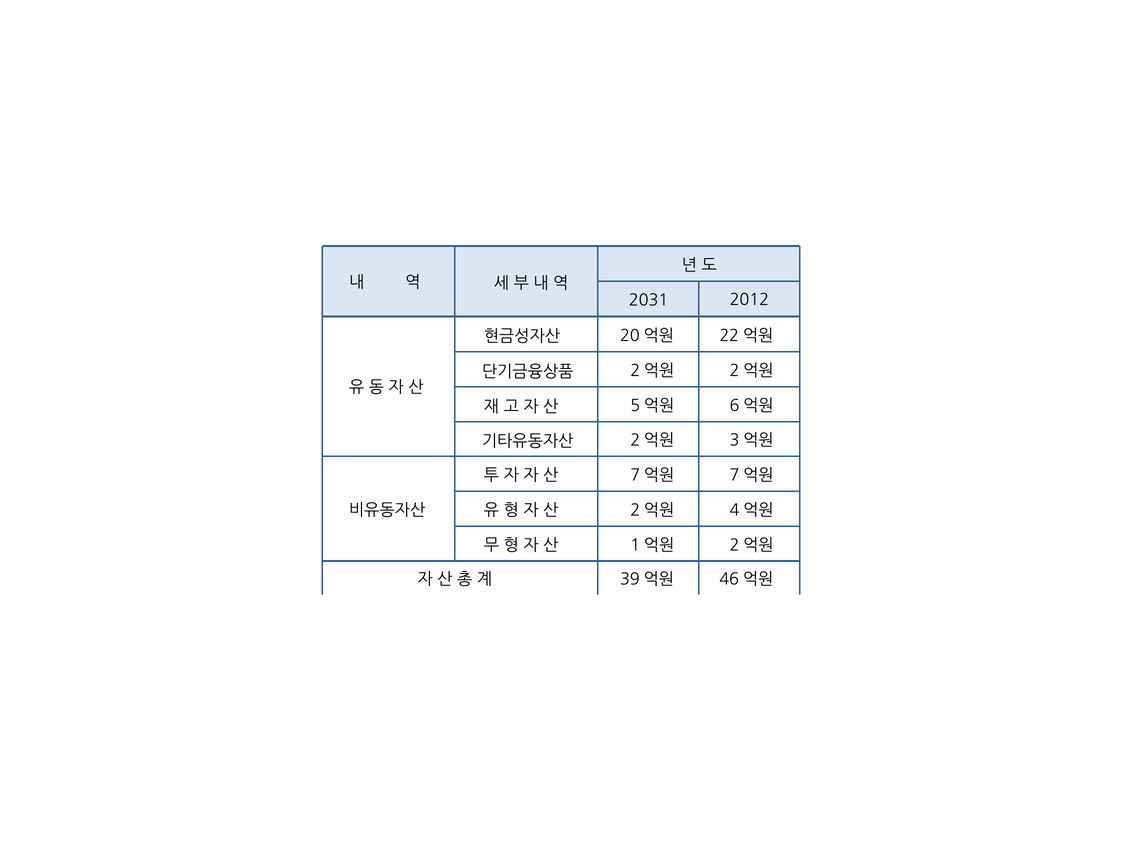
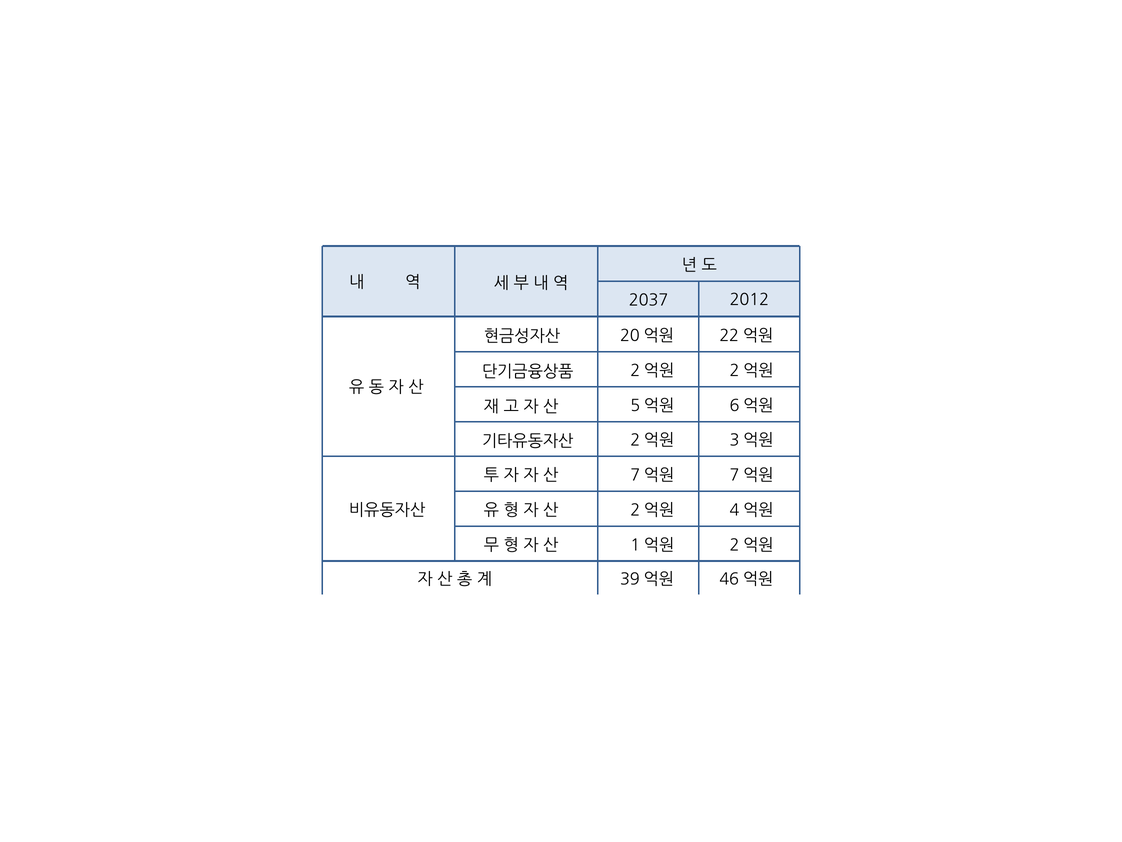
2031: 2031 -> 2037
